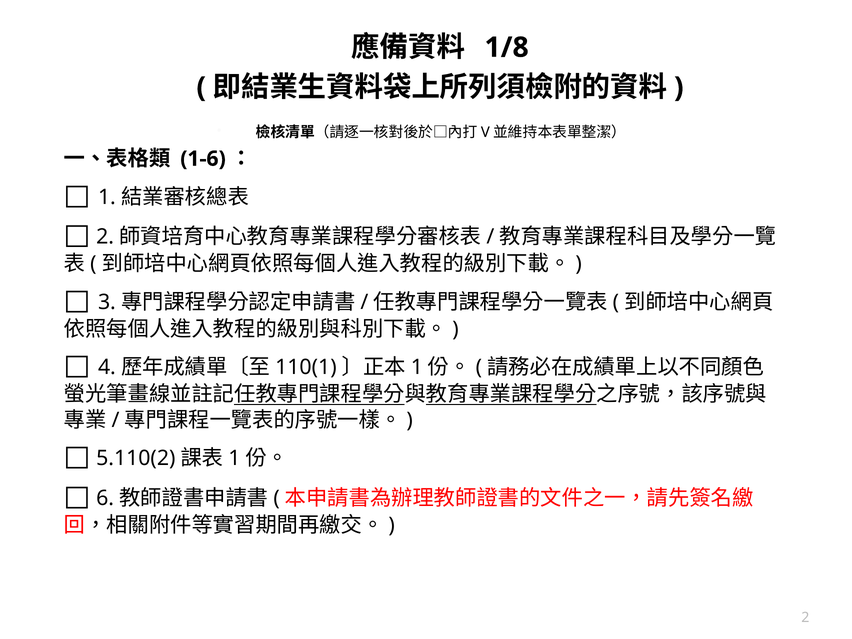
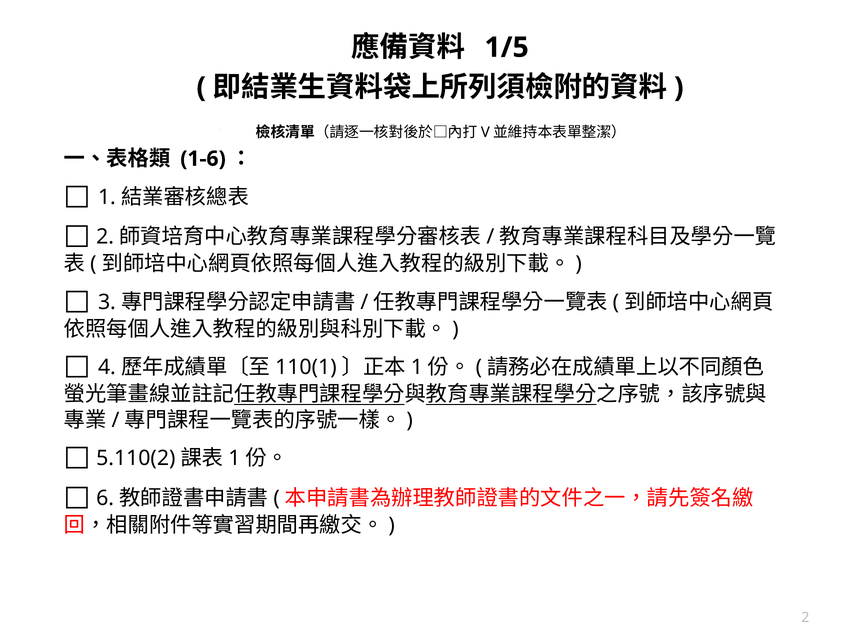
1/8: 1/8 -> 1/5
